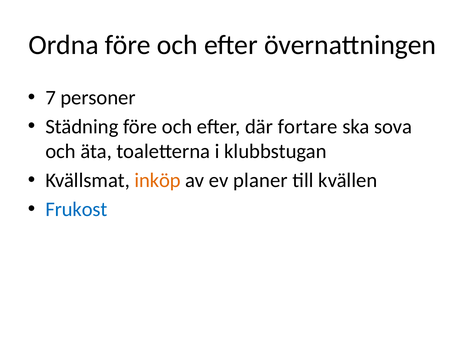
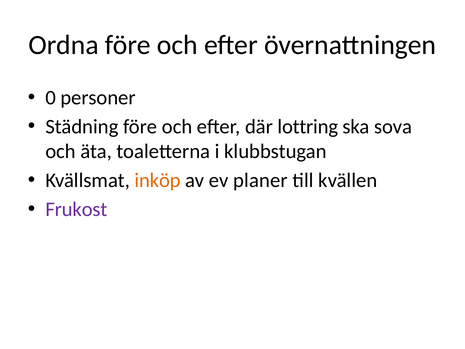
7: 7 -> 0
fortare: fortare -> lottring
Frukost colour: blue -> purple
